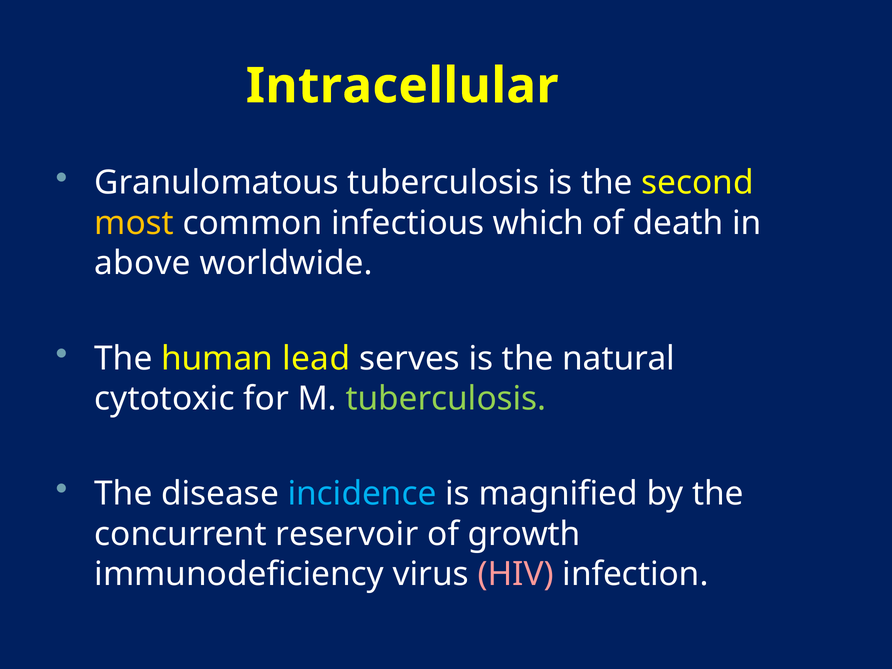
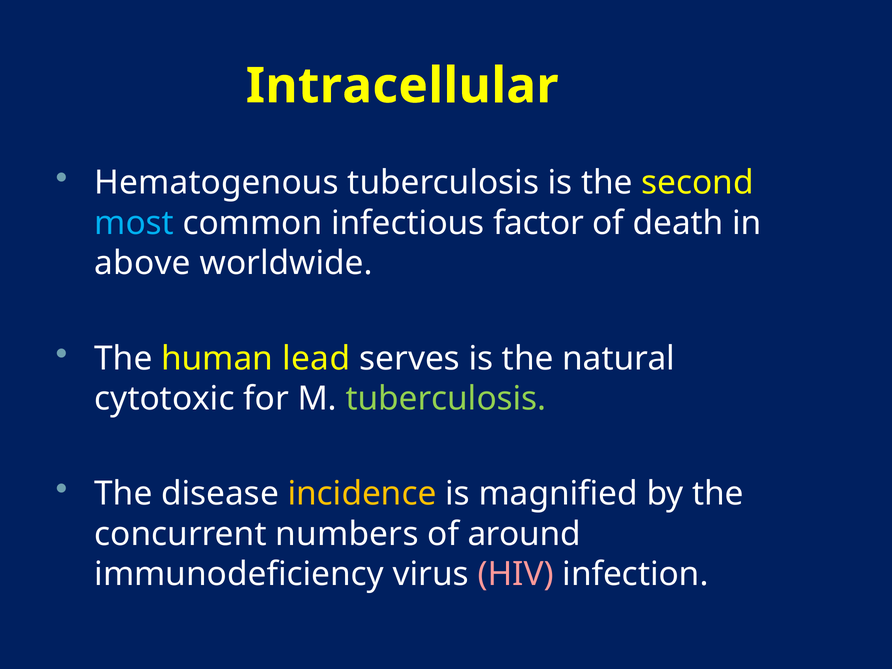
Granulomatous: Granulomatous -> Hematogenous
most colour: yellow -> light blue
which: which -> factor
incidence colour: light blue -> yellow
reservoir: reservoir -> numbers
growth: growth -> around
